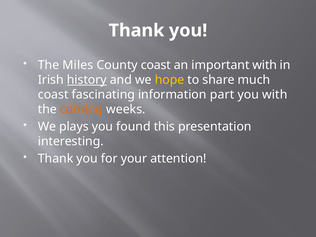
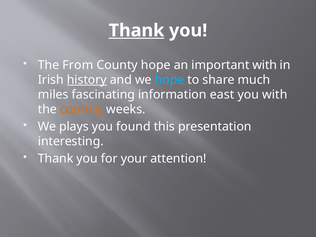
Thank at (136, 30) underline: none -> present
Miles: Miles -> From
County coast: coast -> hope
hope at (170, 80) colour: yellow -> light blue
coast at (53, 95): coast -> miles
part: part -> east
